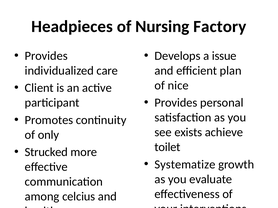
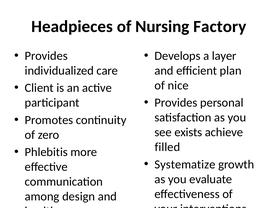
issue: issue -> layer
only: only -> zero
toilet: toilet -> filled
Strucked: Strucked -> Phlebitis
celcius: celcius -> design
